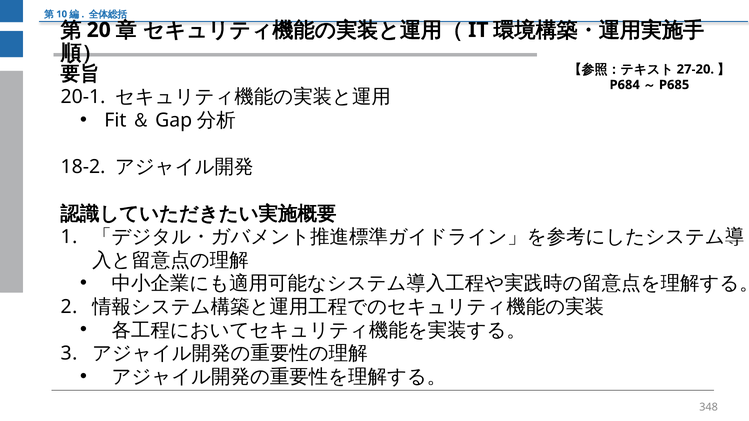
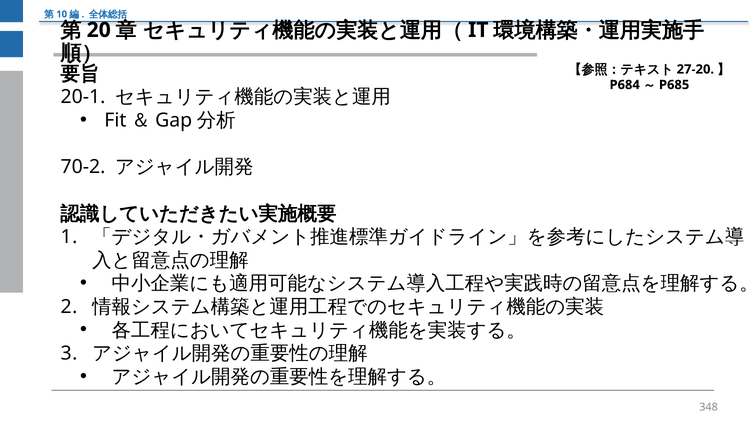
18-2: 18-2 -> 70-2
